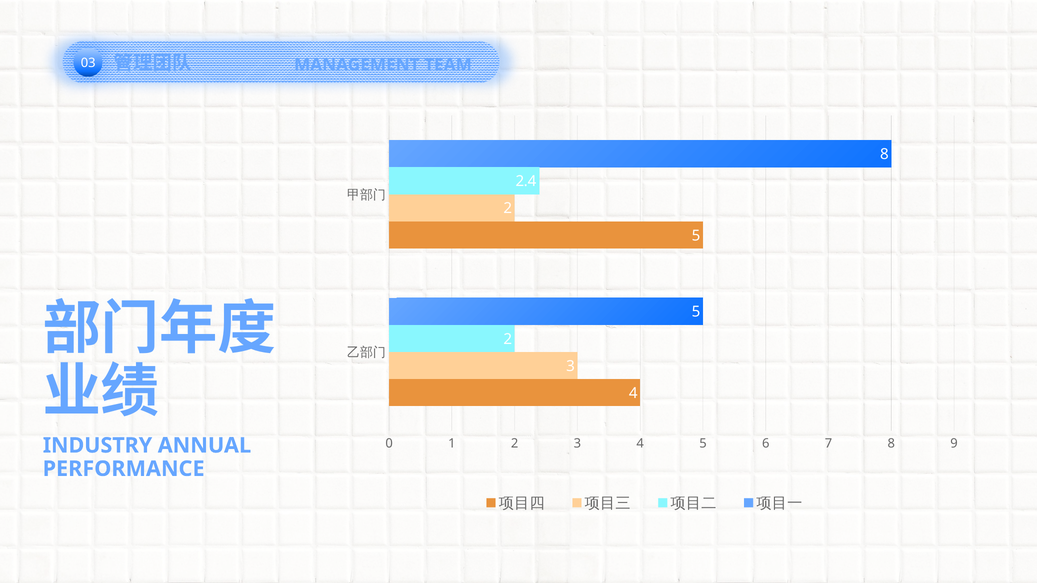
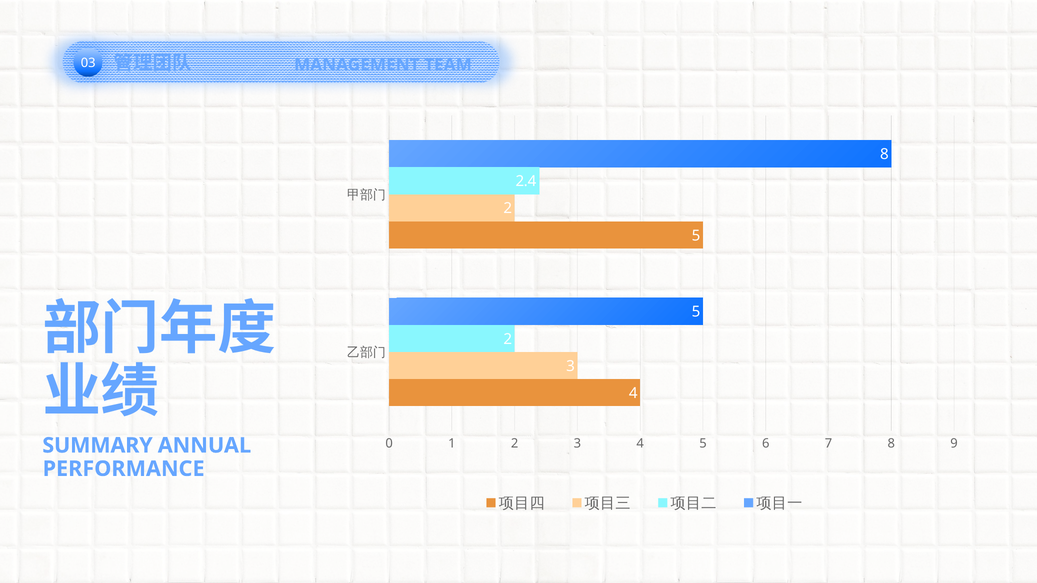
INDUSTRY: INDUSTRY -> SUMMARY
